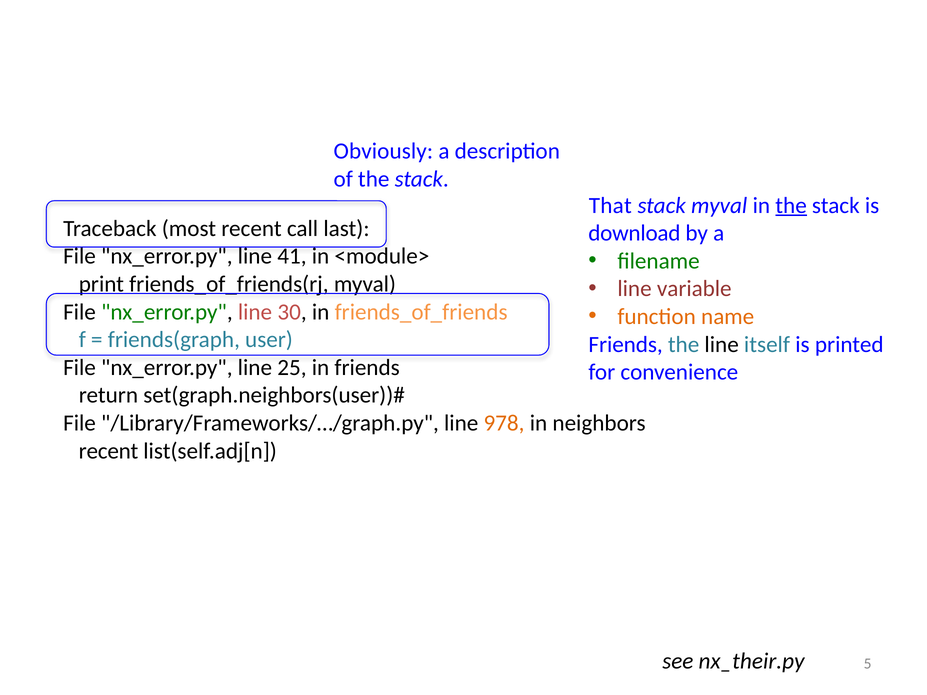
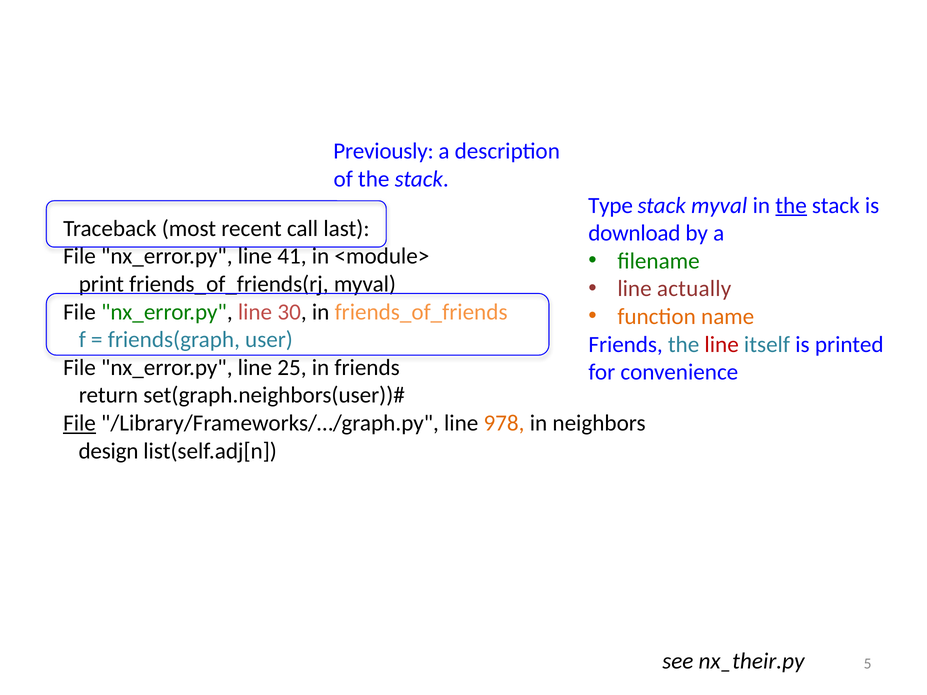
Obviously: Obviously -> Previously
That: That -> Type
variable: variable -> actually
line at (722, 345) colour: black -> red
File at (80, 423) underline: none -> present
recent at (109, 451): recent -> design
